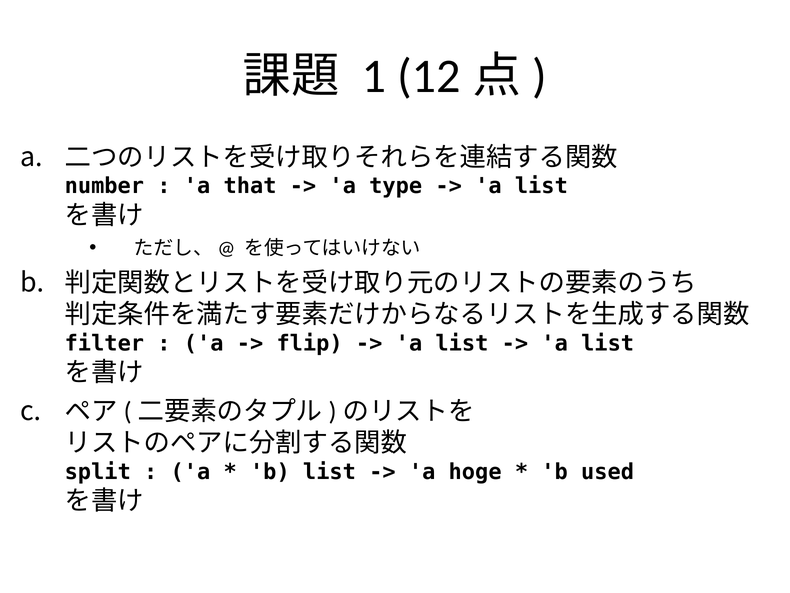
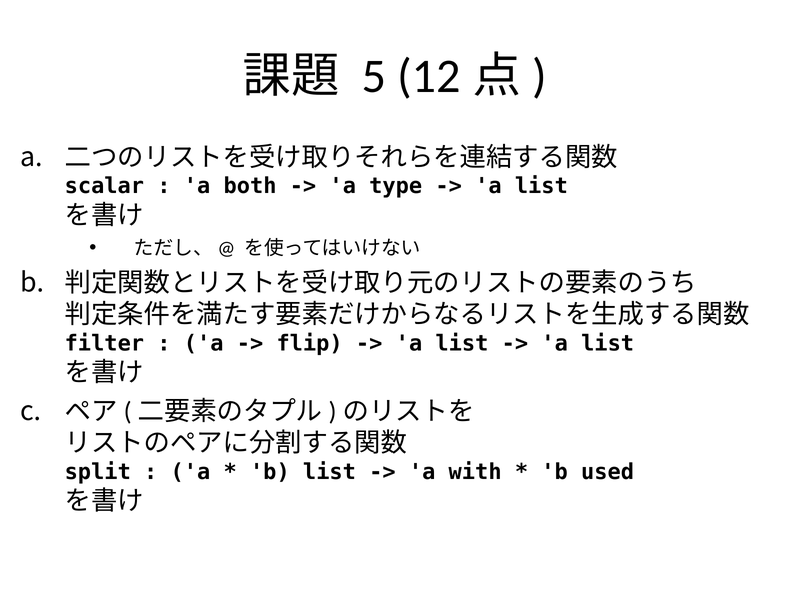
1: 1 -> 5
number: number -> scalar
that: that -> both
hoge: hoge -> with
